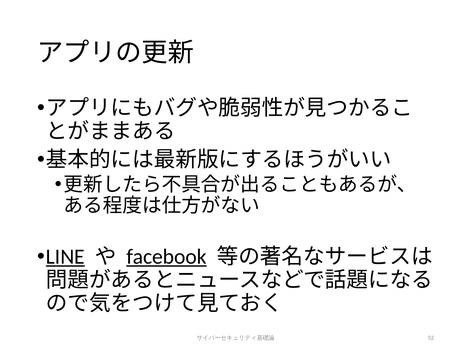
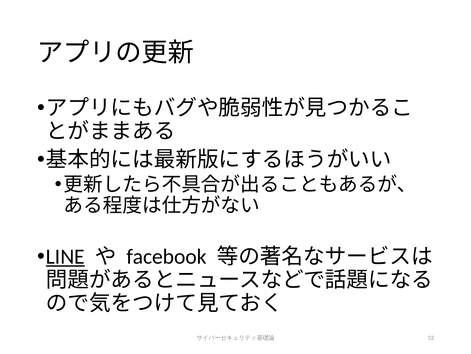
facebook underline: present -> none
